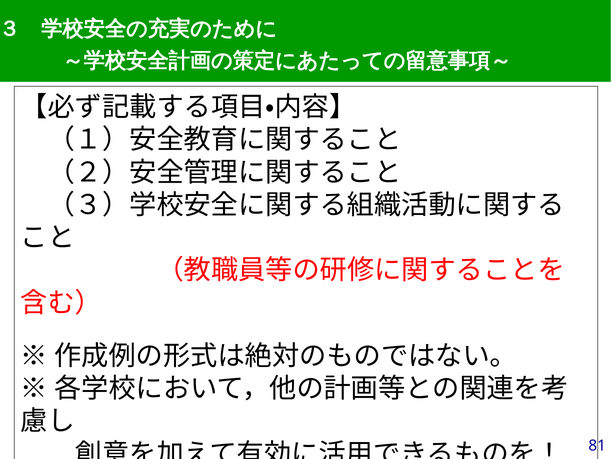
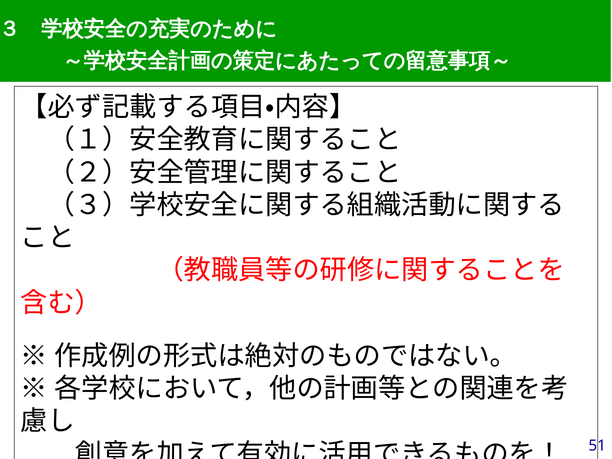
81: 81 -> 51
